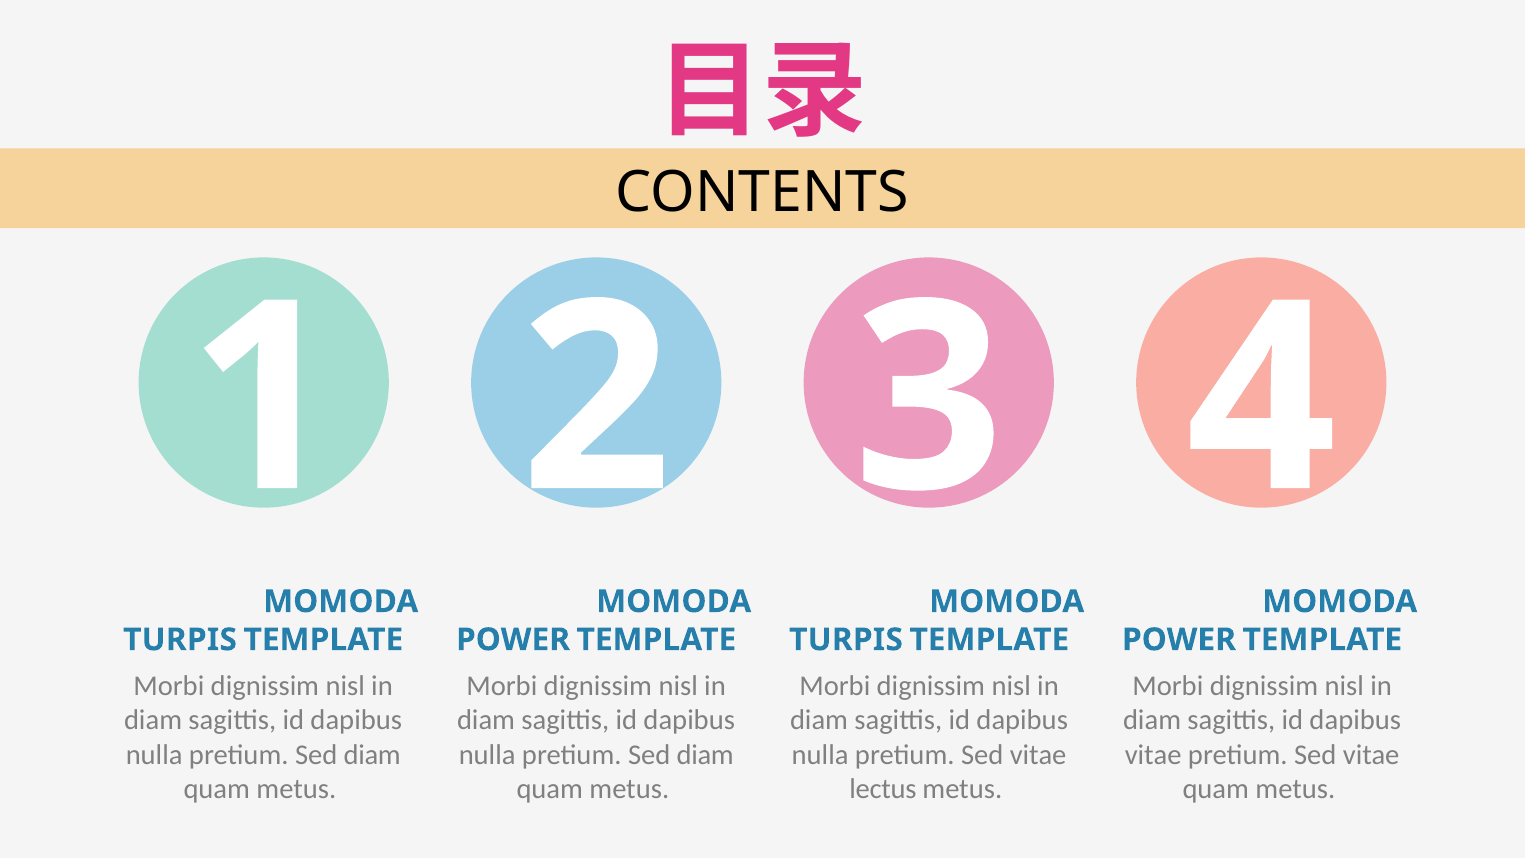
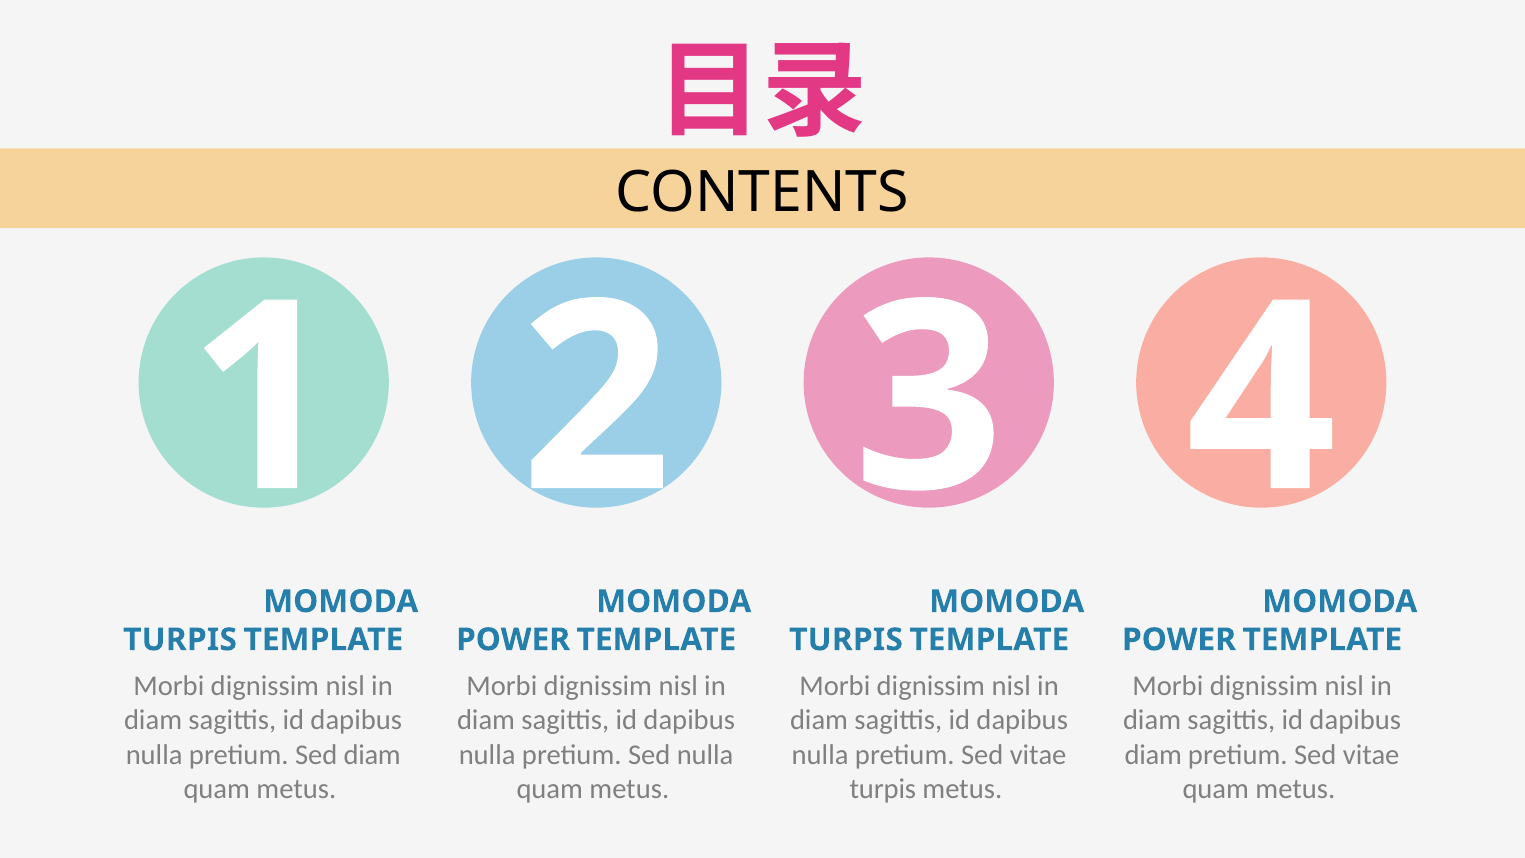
diam at (705, 755): diam -> nulla
vitae at (1153, 755): vitae -> diam
lectus at (883, 789): lectus -> turpis
